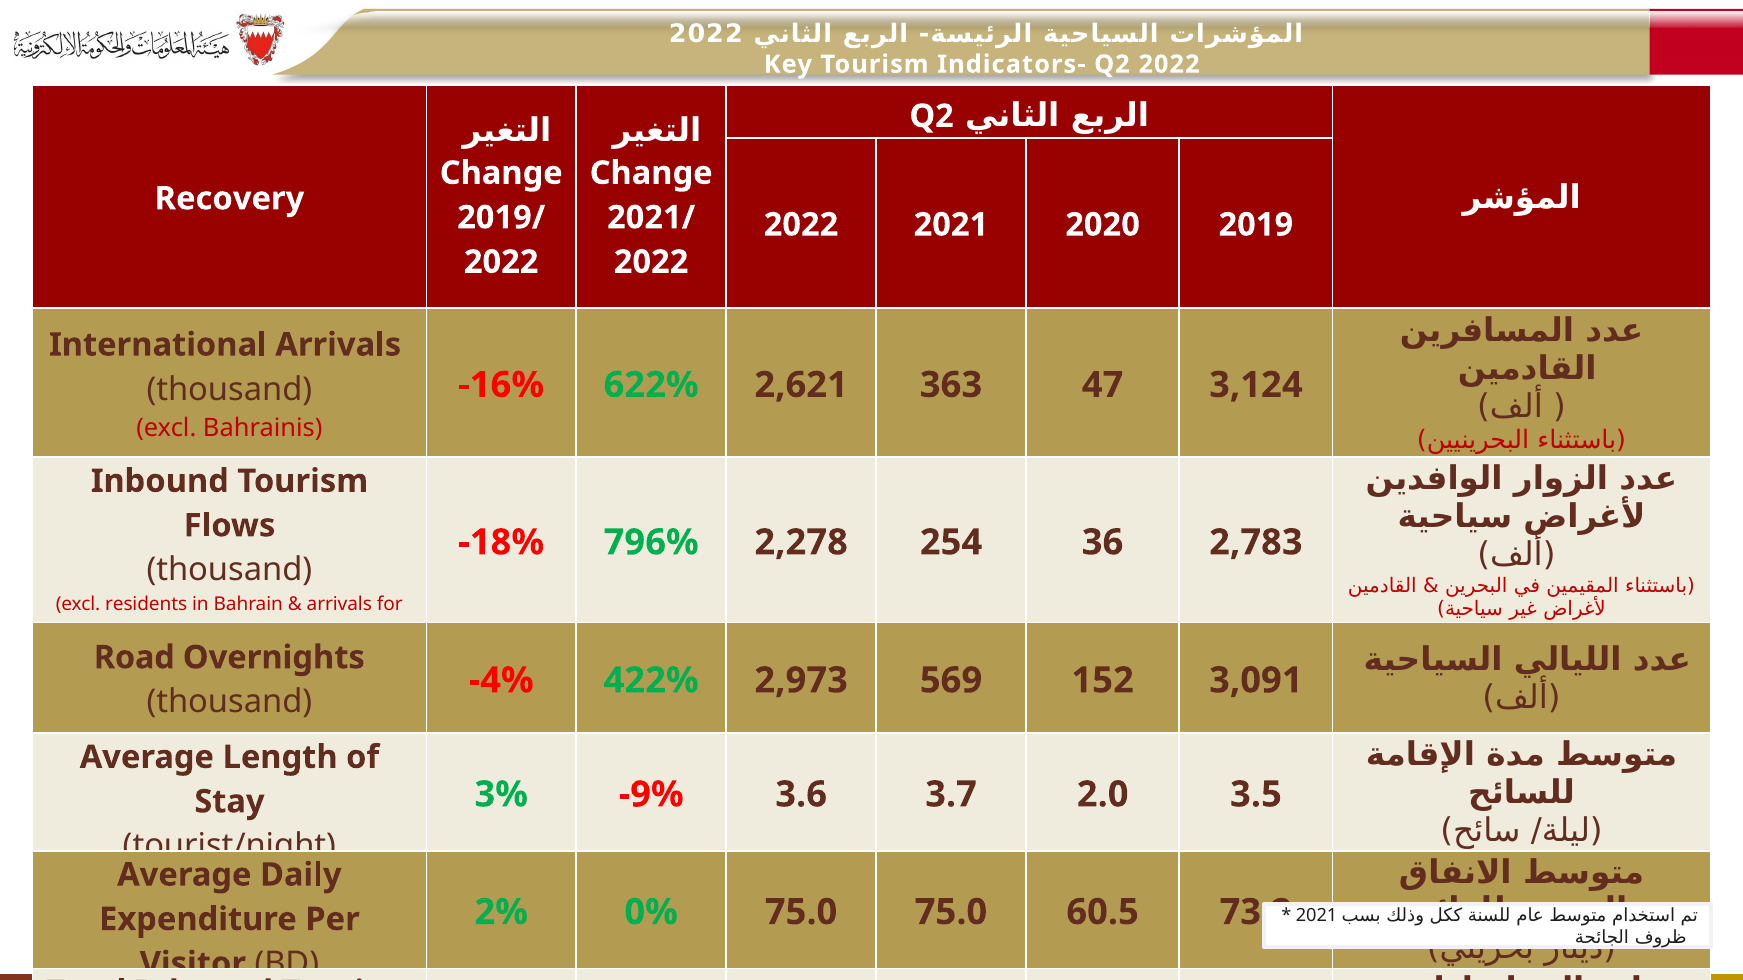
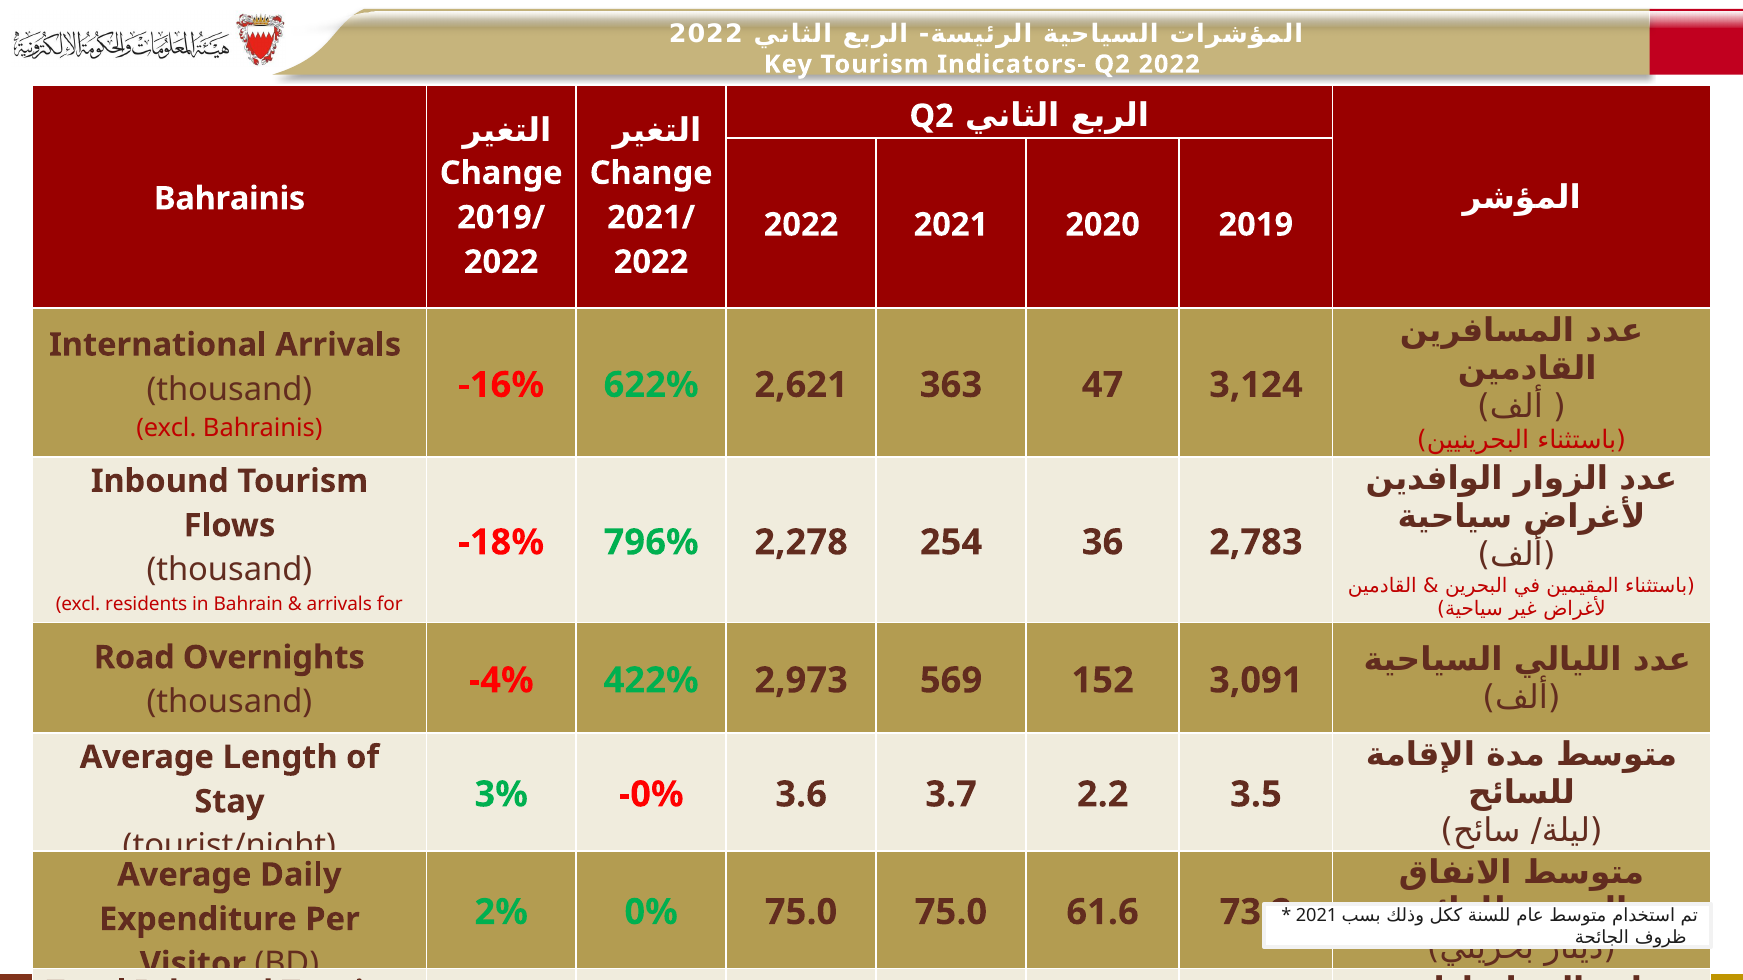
Recovery at (229, 199): Recovery -> Bahrainis
3% -9%: -9% -> -0%
2.0: 2.0 -> 2.2
60.5: 60.5 -> 61.6
